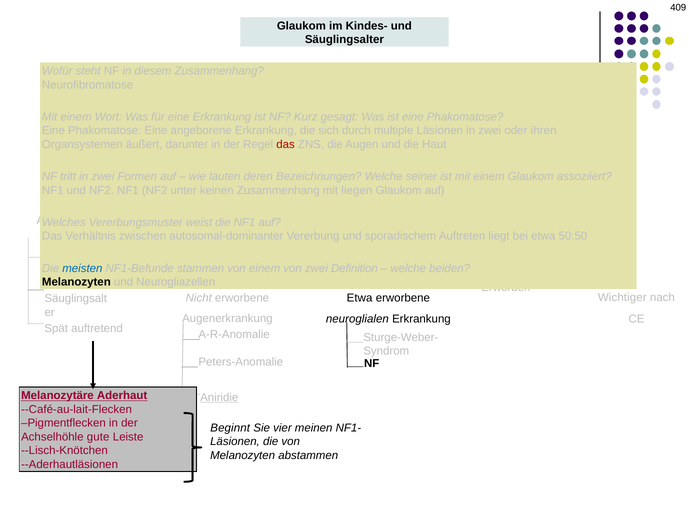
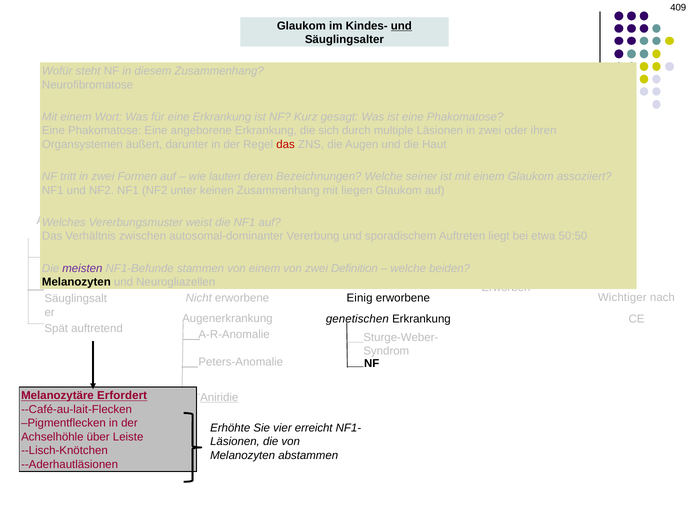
und at (401, 26) underline: none -> present
meisten colour: blue -> purple
Etwa at (360, 299): Etwa -> Einig
neuroglialen: neuroglialen -> genetischen
Aderhaut: Aderhaut -> Erfordert
Beginnt: Beginnt -> Erhöhte
meinen: meinen -> erreicht
gute: gute -> über
